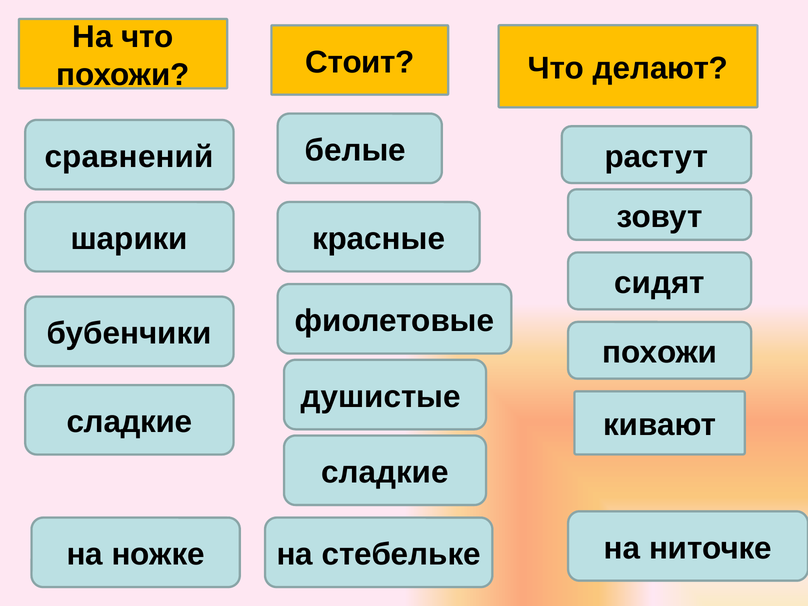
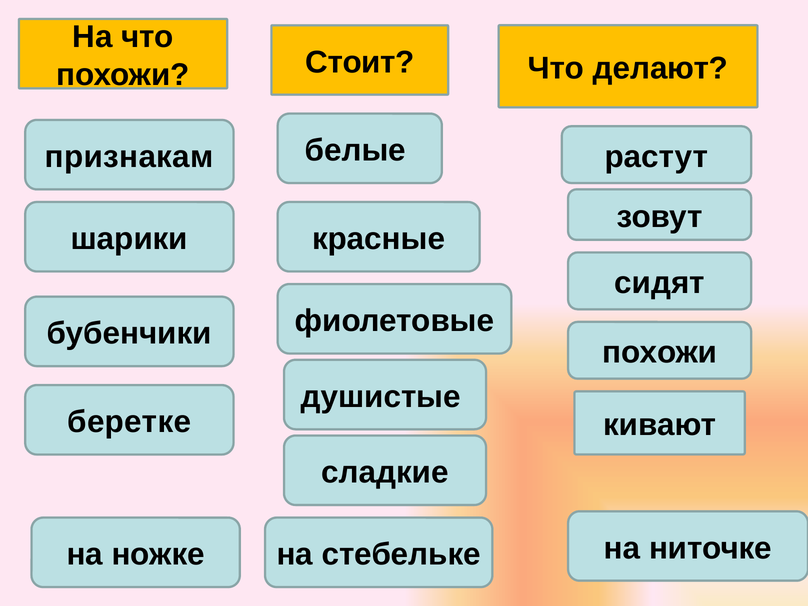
сравнений: сравнений -> признакам
сладкие at (129, 422): сладкие -> беретке
